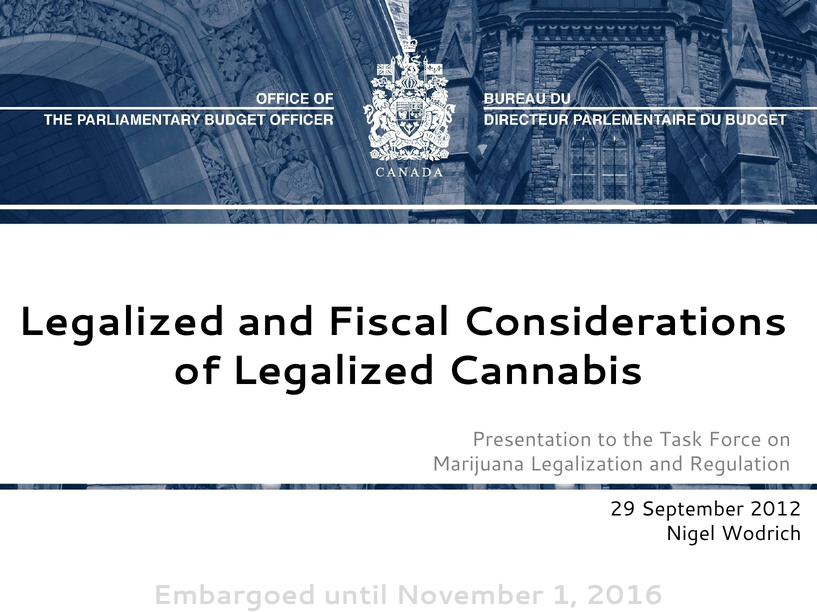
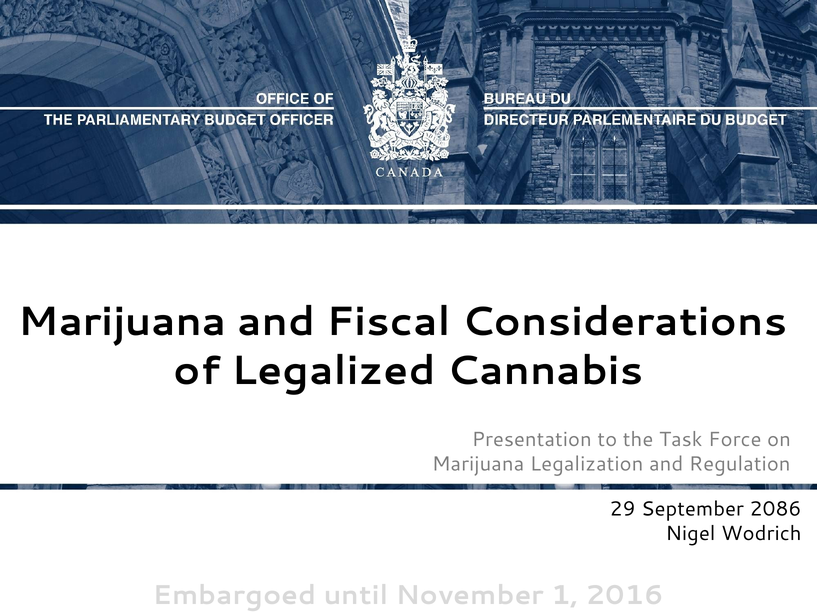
Legalized at (122, 322): Legalized -> Marijuana
2012: 2012 -> 2086
